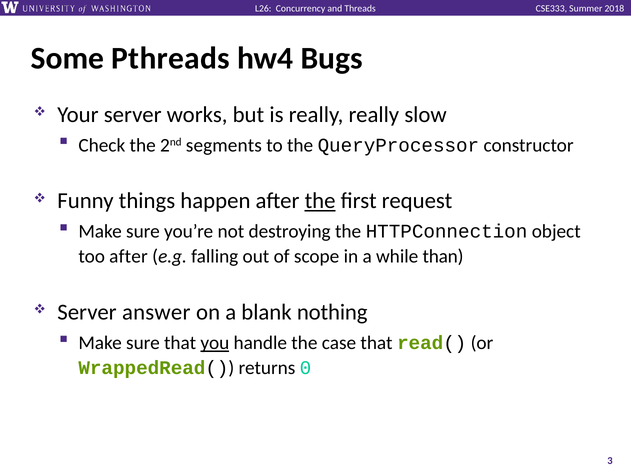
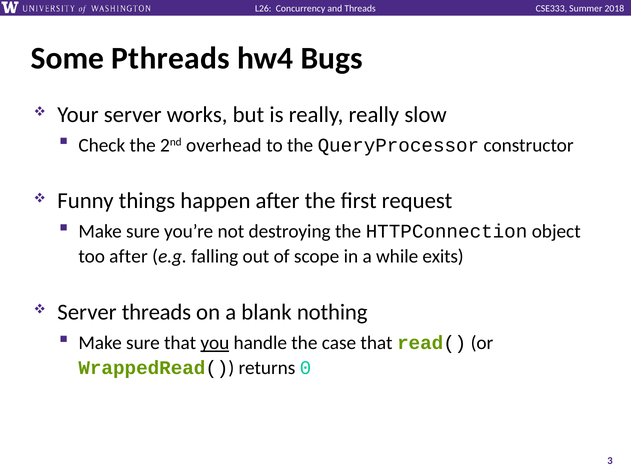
segments: segments -> overhead
the at (320, 201) underline: present -> none
than: than -> exits
Server answer: answer -> threads
